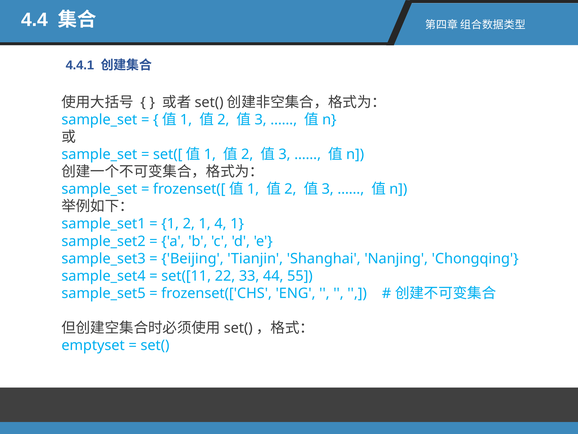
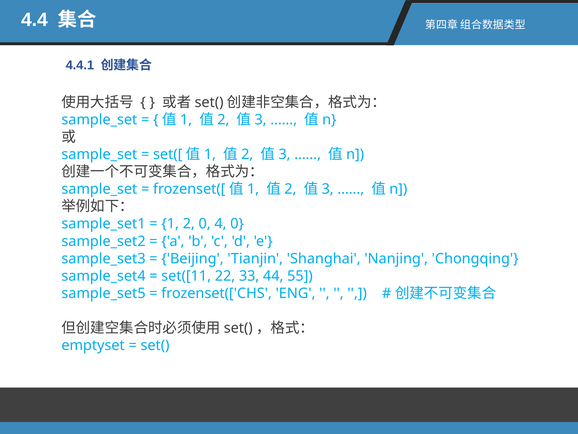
2 1: 1 -> 0
4 1: 1 -> 0
